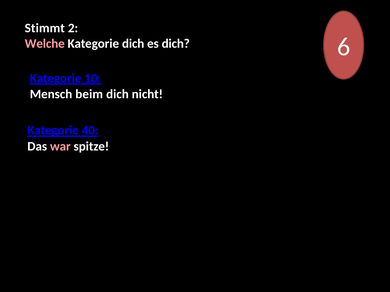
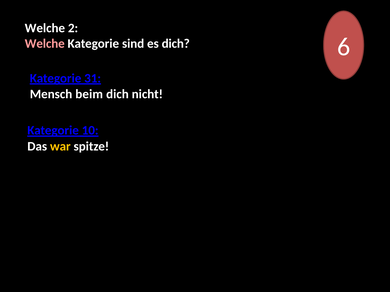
Stimmt at (45, 28): Stimmt -> Welche
Kategorie dich: dich -> sind
10: 10 -> 31
40: 40 -> 10
war colour: pink -> yellow
